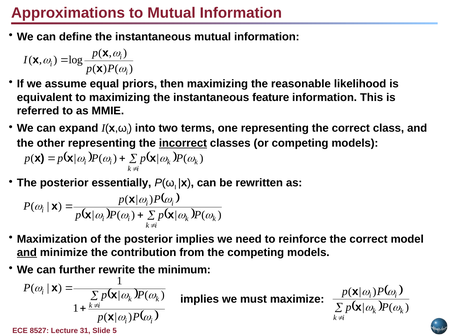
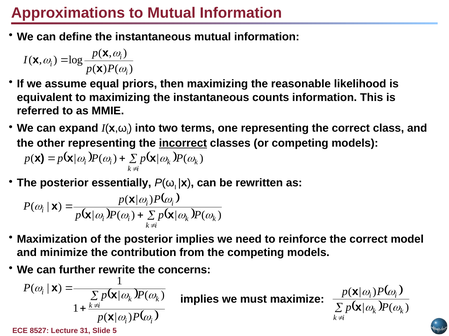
feature: feature -> counts
and at (27, 253) underline: present -> none
minimum: minimum -> concerns
